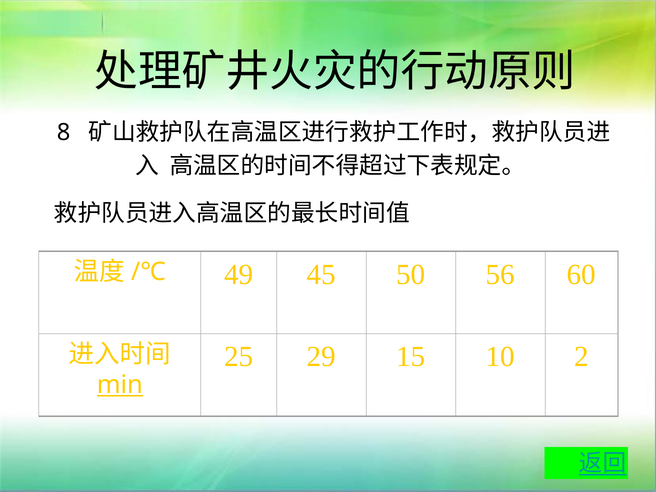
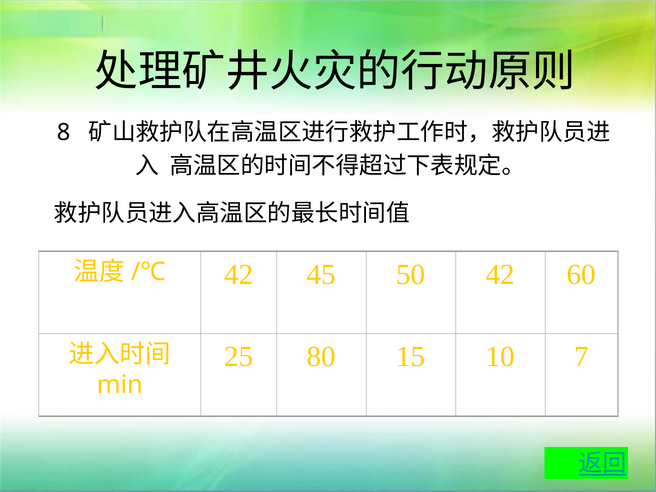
49 at (239, 274): 49 -> 42
50 56: 56 -> 42
29: 29 -> 80
2: 2 -> 7
min underline: present -> none
